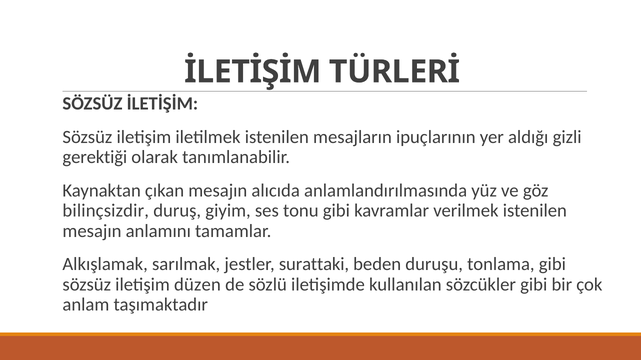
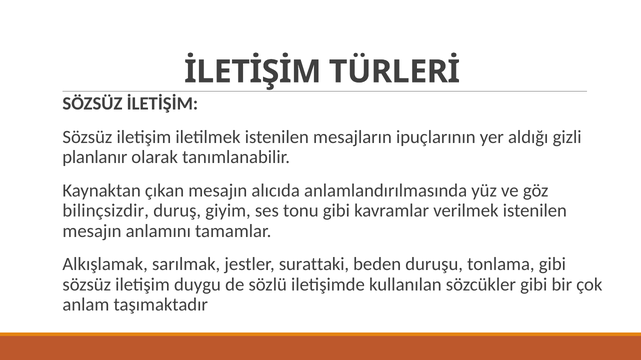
gerektiği: gerektiği -> planlanır
düzen: düzen -> duygu
